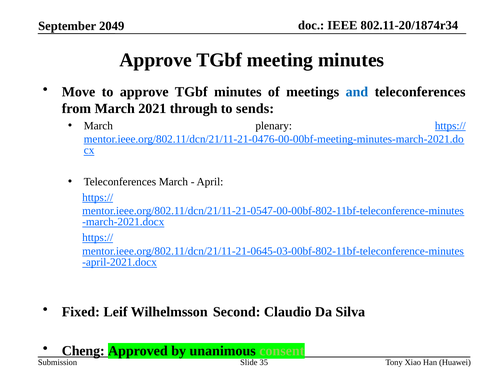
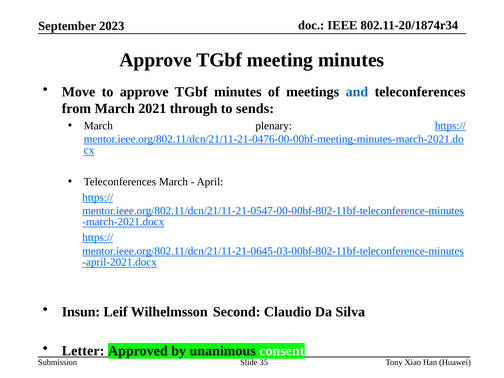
2049: 2049 -> 2023
Fixed: Fixed -> Insun
Cheng: Cheng -> Letter
consent colour: light green -> white
